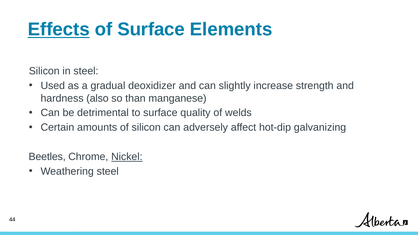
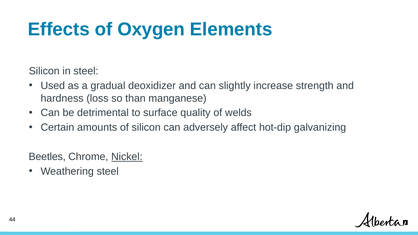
Effects underline: present -> none
of Surface: Surface -> Oxygen
also: also -> loss
